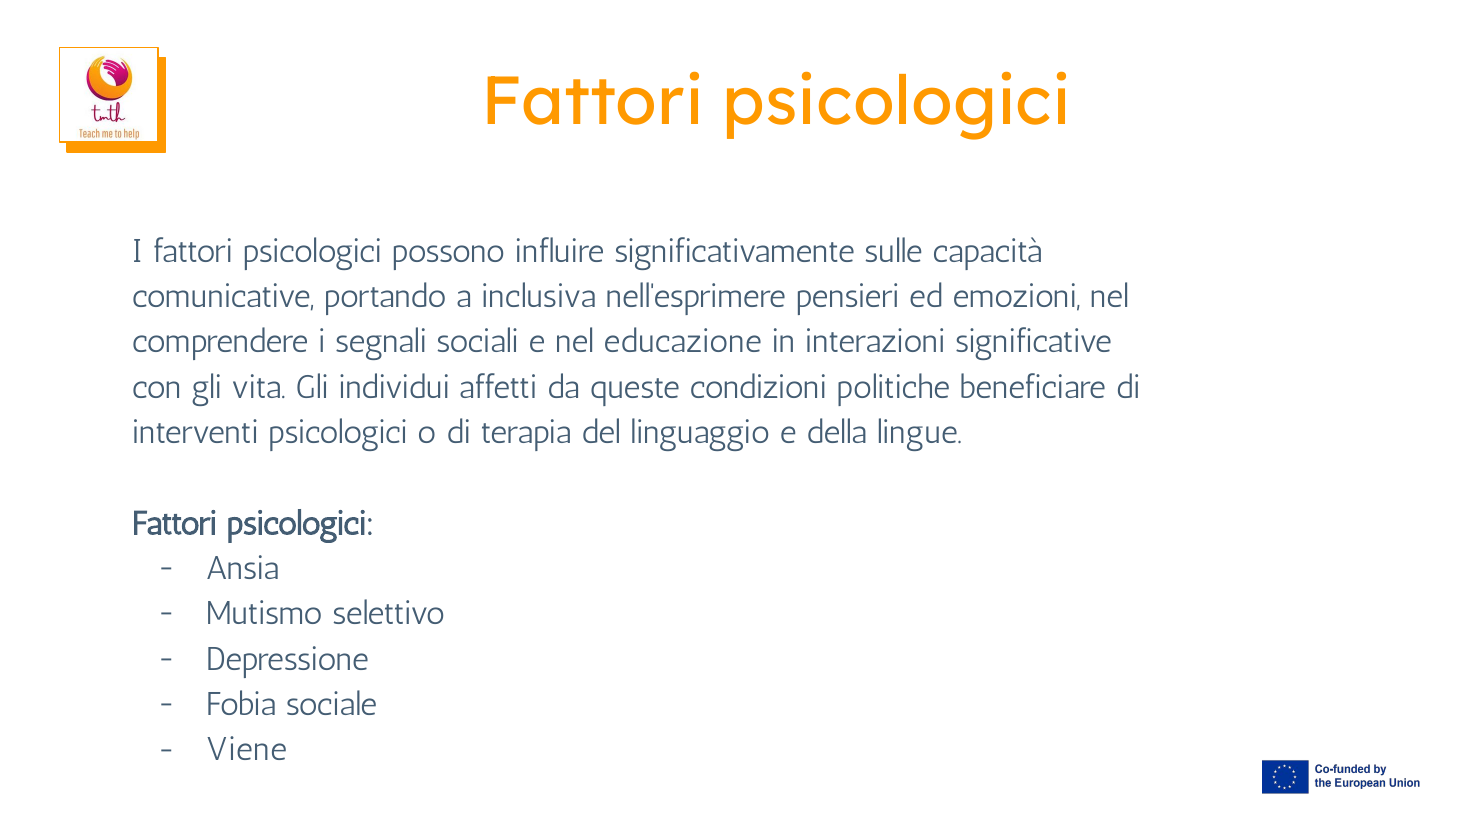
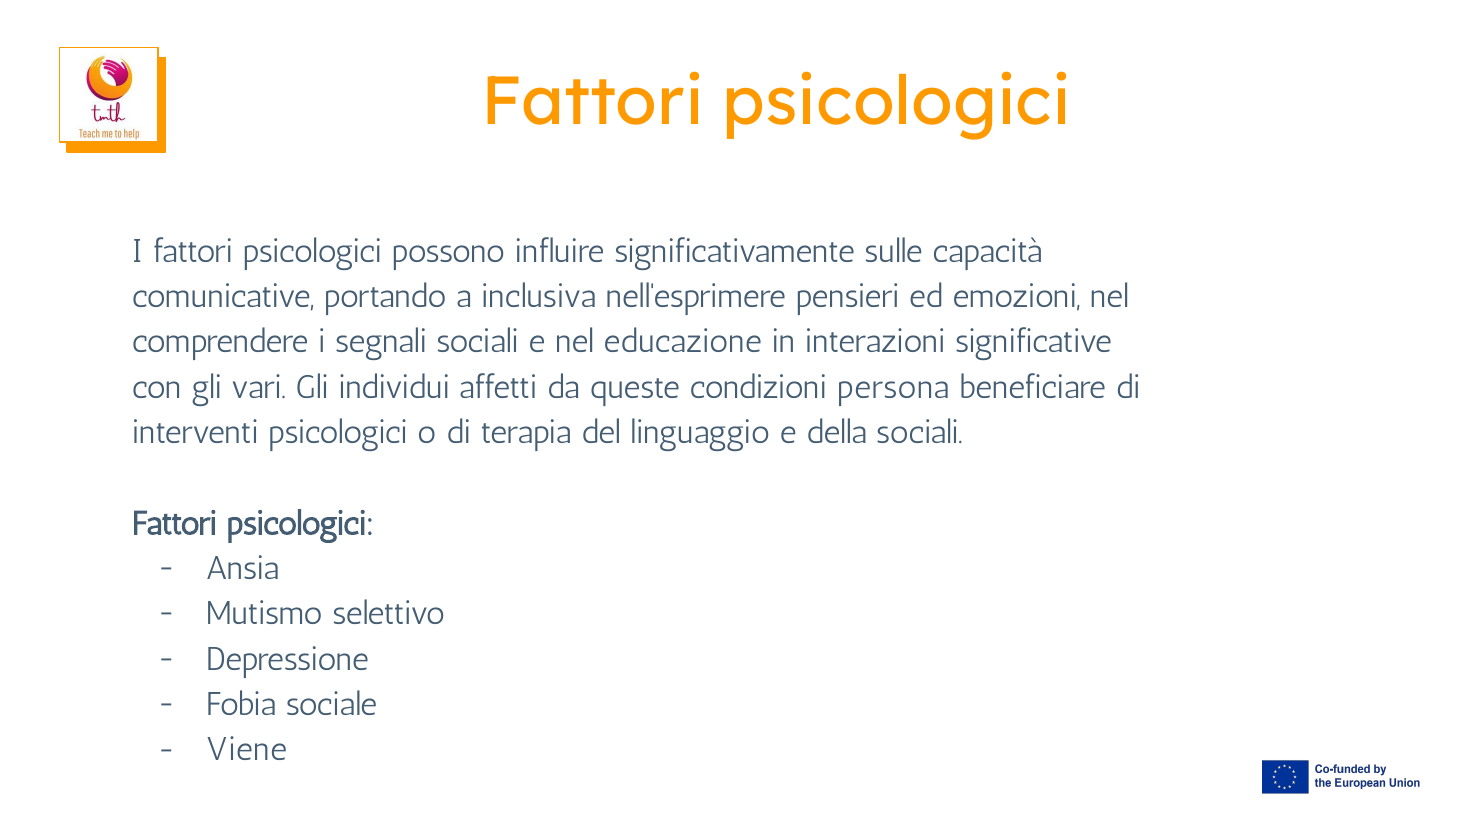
vita: vita -> vari
politiche: politiche -> persona
della lingue: lingue -> sociali
